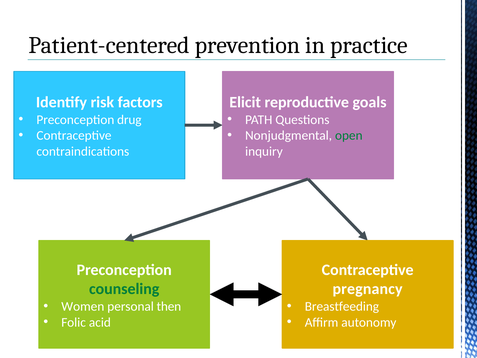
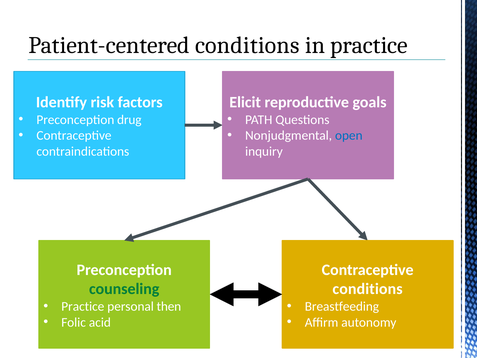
Patient-centered prevention: prevention -> conditions
open colour: green -> blue
pregnancy at (368, 289): pregnancy -> conditions
Women at (83, 306): Women -> Practice
